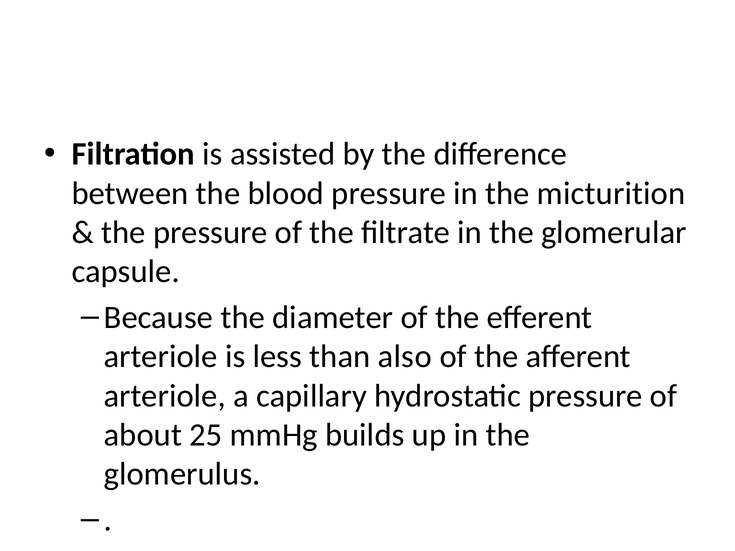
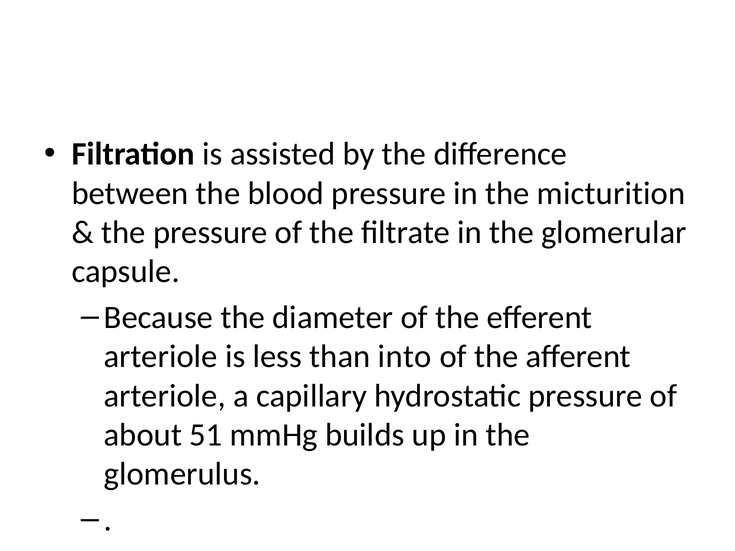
also: also -> into
25: 25 -> 51
